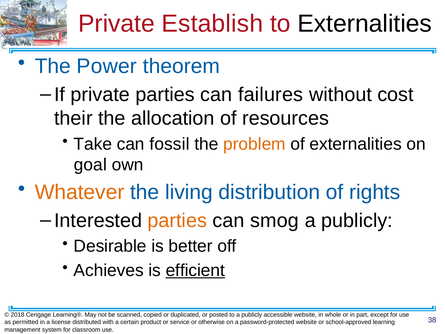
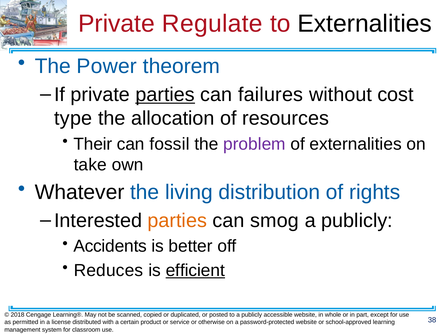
Establish: Establish -> Regulate
parties at (165, 95) underline: none -> present
their: their -> type
Take: Take -> Their
problem colour: orange -> purple
goal: goal -> take
Whatever colour: orange -> black
Desirable: Desirable -> Accidents
Achieves: Achieves -> Reduces
